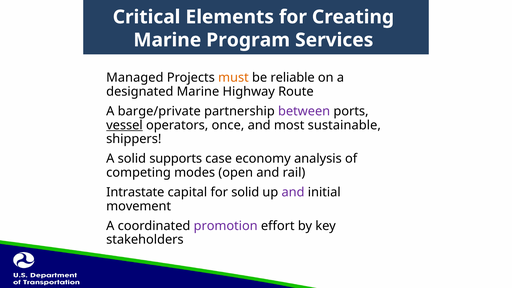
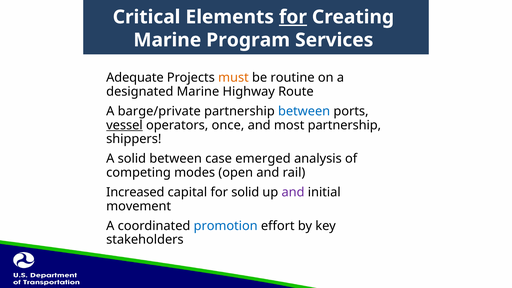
for at (293, 17) underline: none -> present
Managed: Managed -> Adequate
reliable: reliable -> routine
between at (304, 111) colour: purple -> blue
most sustainable: sustainable -> partnership
solid supports: supports -> between
economy: economy -> emerged
Intrastate: Intrastate -> Increased
promotion colour: purple -> blue
